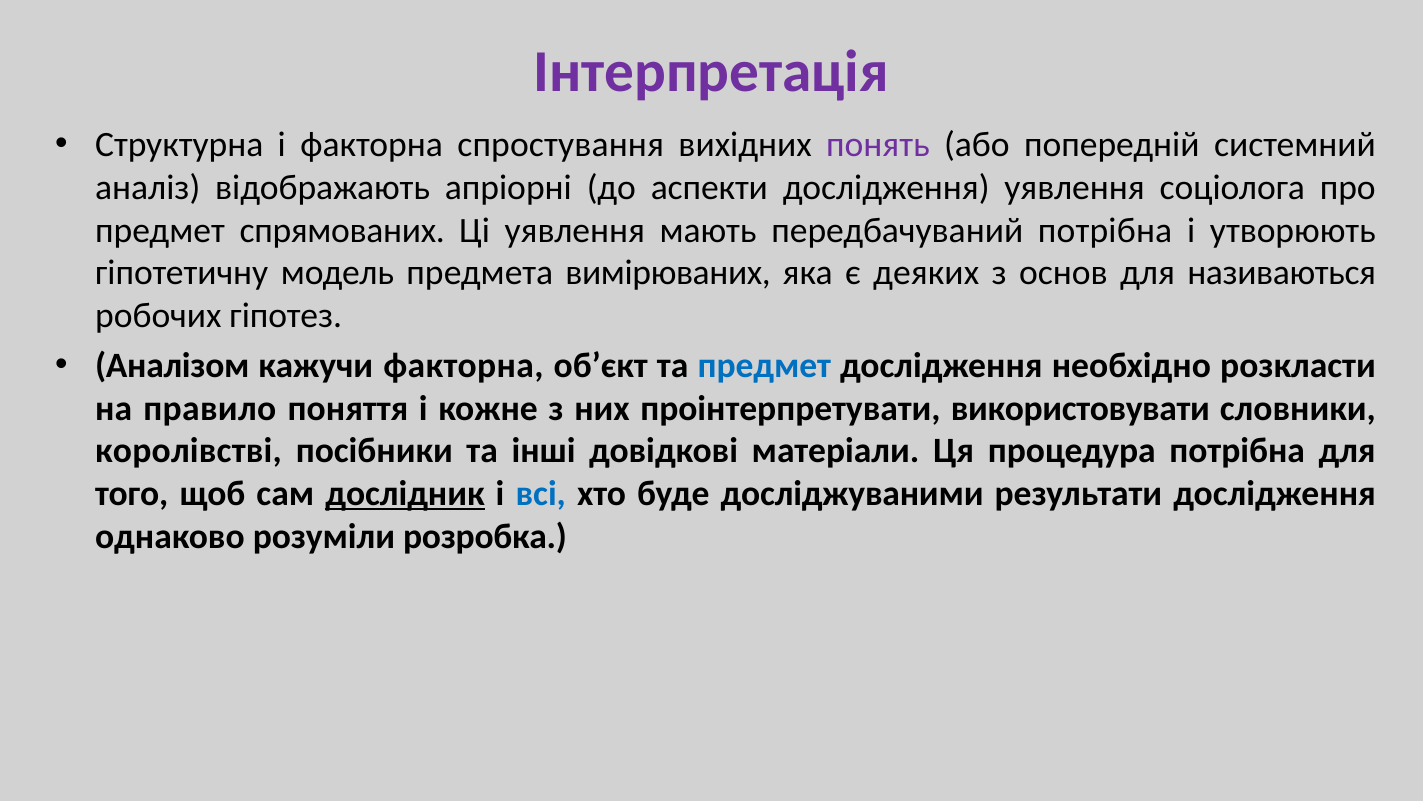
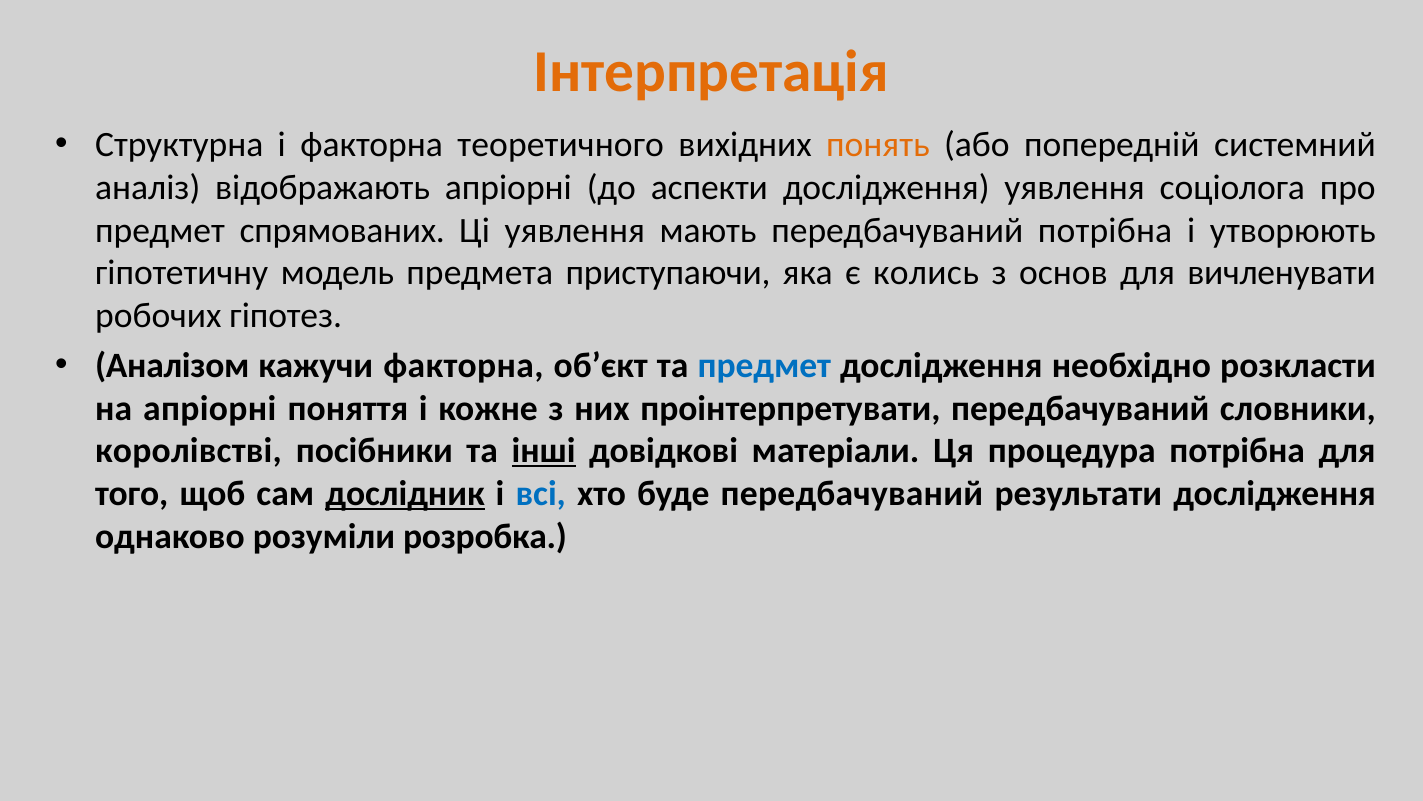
Інтерпретація colour: purple -> orange
спростування: спростування -> теоретичного
понять colour: purple -> orange
вимірюваних: вимірюваних -> приступаючи
деяких: деяких -> колись
називаються: називаються -> вичленувати
на правило: правило -> апріорні
проінтерпретувати використовувати: використовувати -> передбачуваний
інші underline: none -> present
буде досліджуваними: досліджуваними -> передбачуваний
